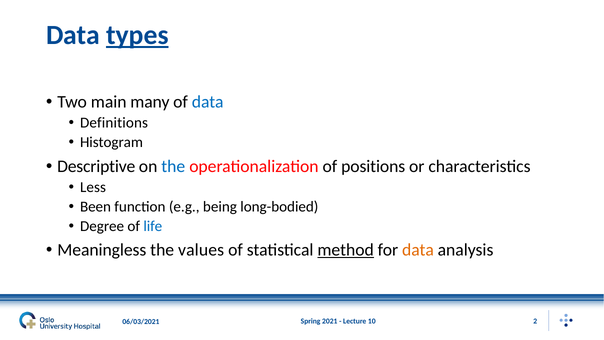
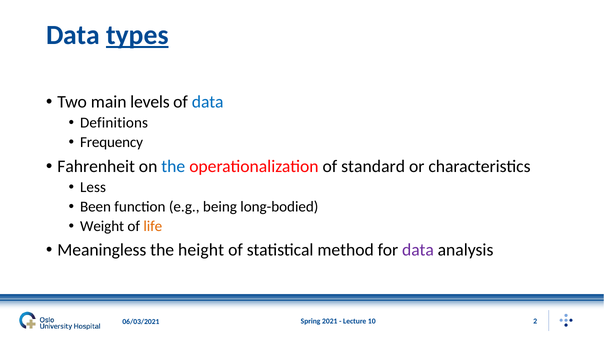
many: many -> levels
Histogram: Histogram -> Frequency
Descriptive: Descriptive -> Fahrenheit
positions: positions -> standard
Degree: Degree -> Weight
life colour: blue -> orange
values: values -> height
method underline: present -> none
data at (418, 250) colour: orange -> purple
